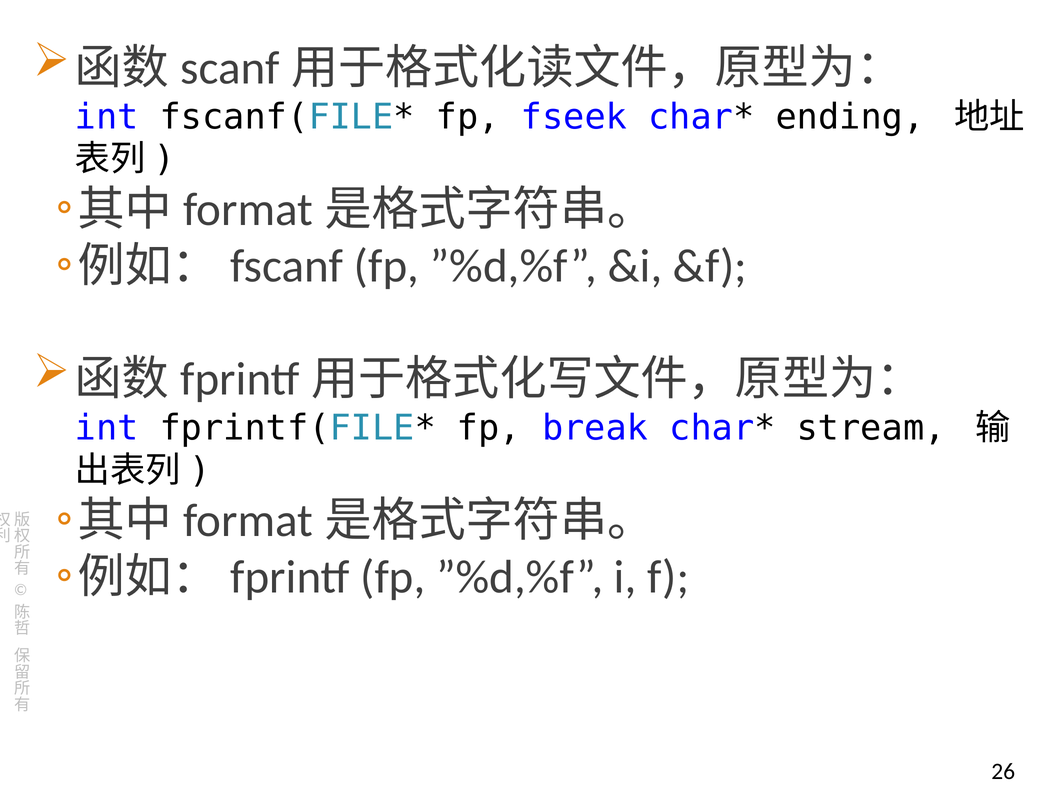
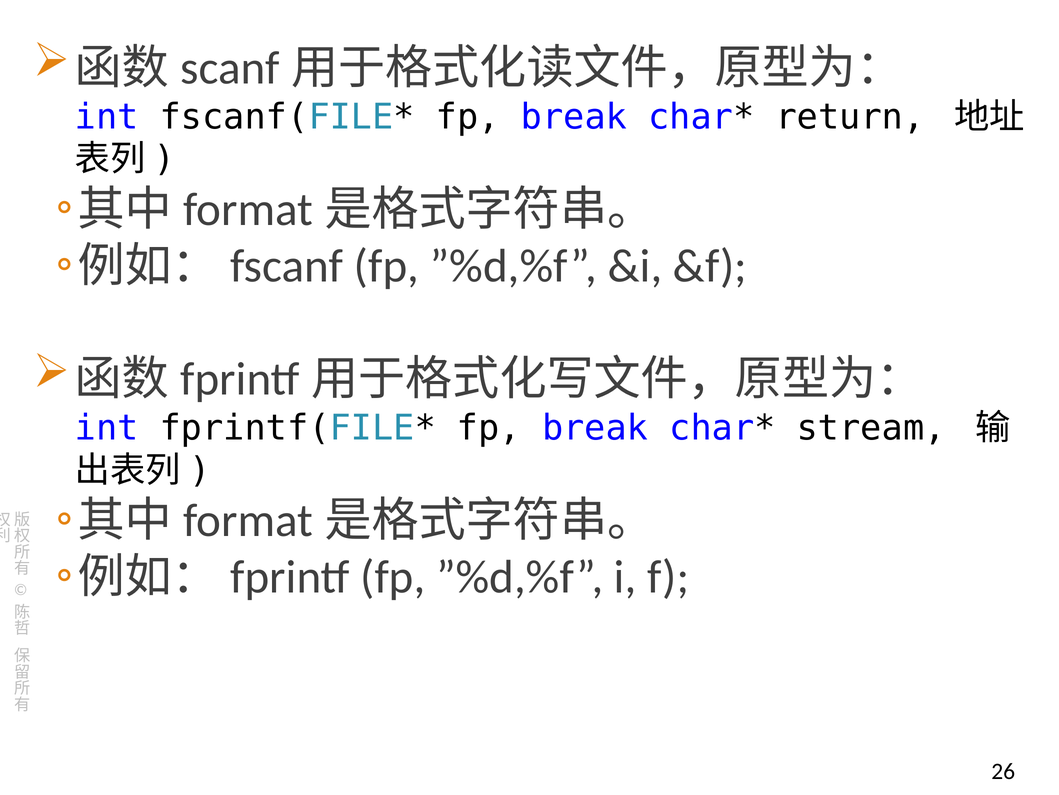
fseek at (574, 117): fseek -> break
ending: ending -> return
